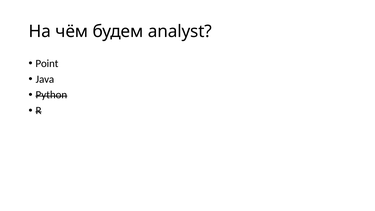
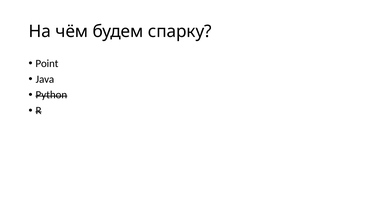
analyst: analyst -> спарку
